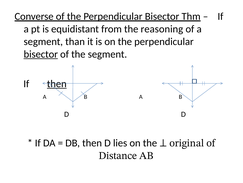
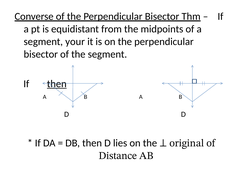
reasoning: reasoning -> midpoints
than: than -> your
bisector at (41, 54) underline: present -> none
